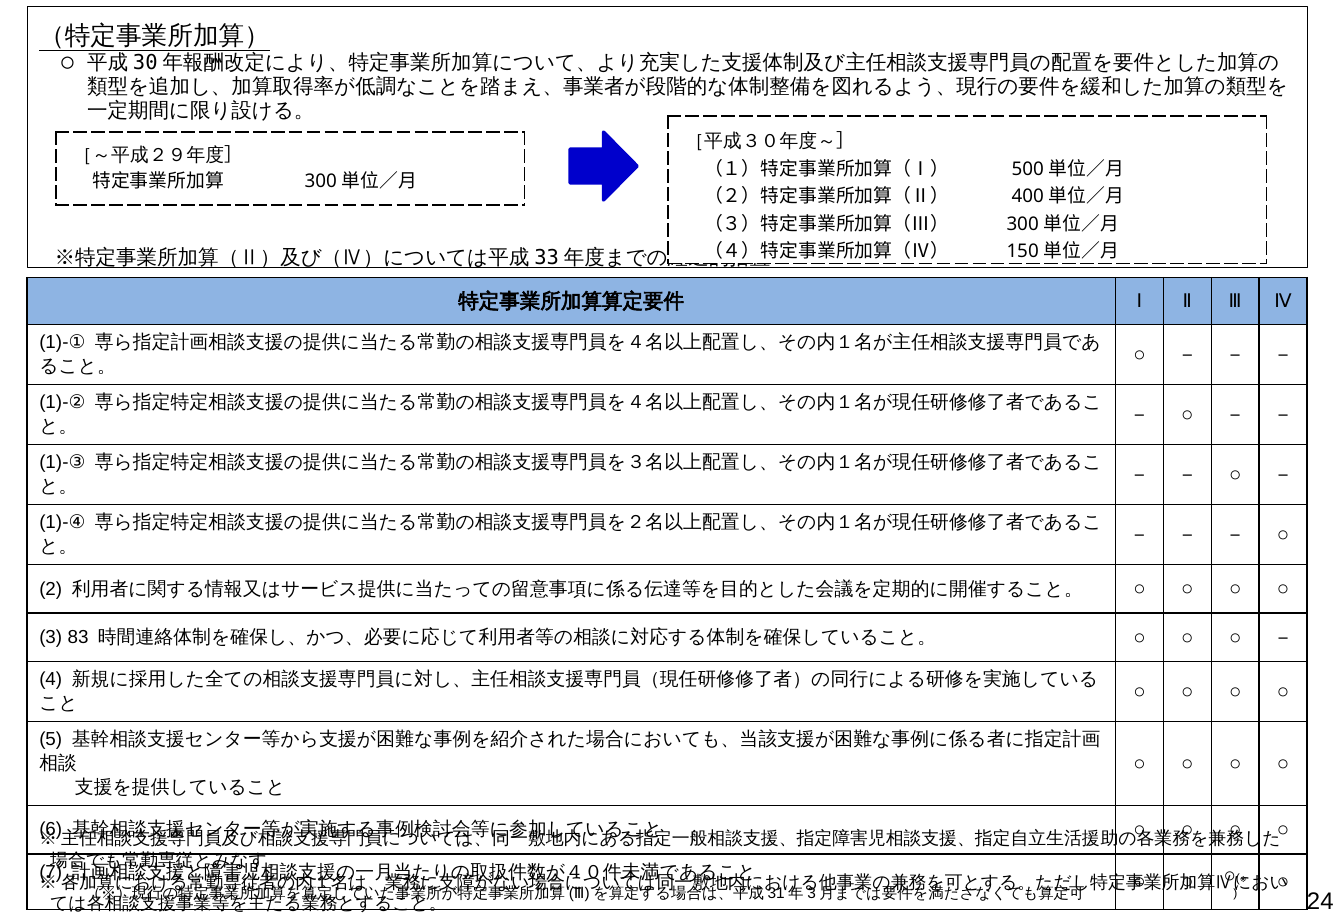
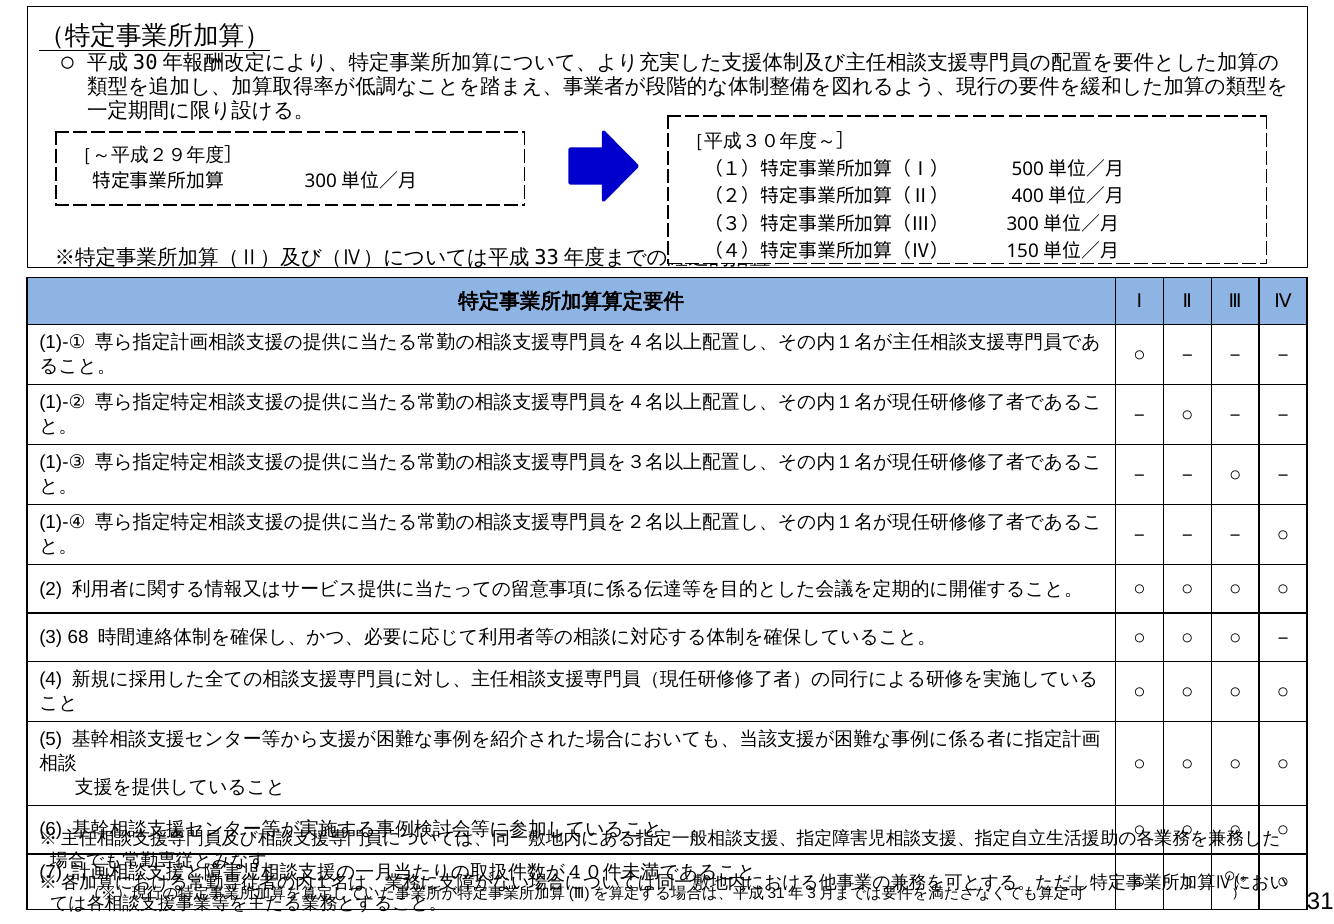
83: 83 -> 68
24: 24 -> 31
